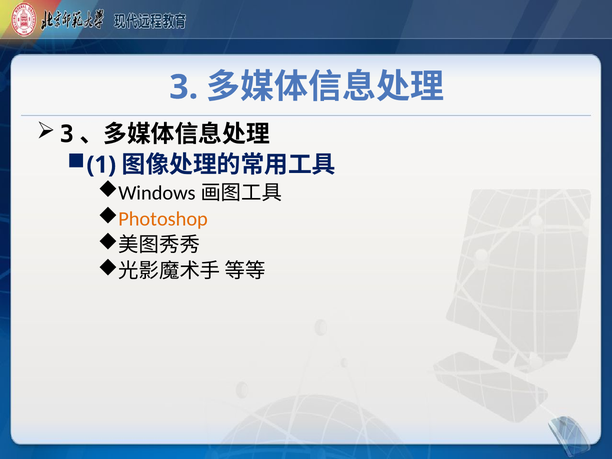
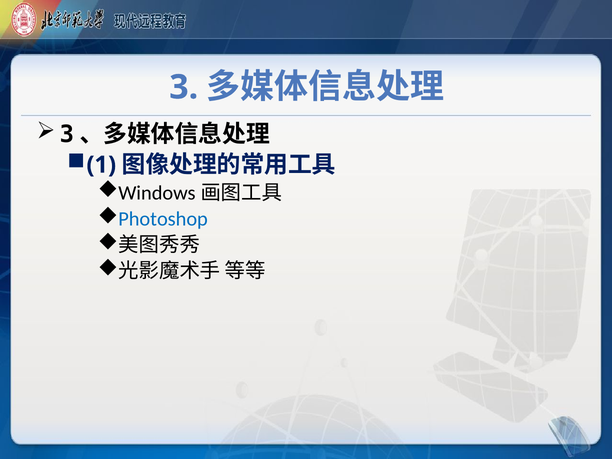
Photoshop colour: orange -> blue
